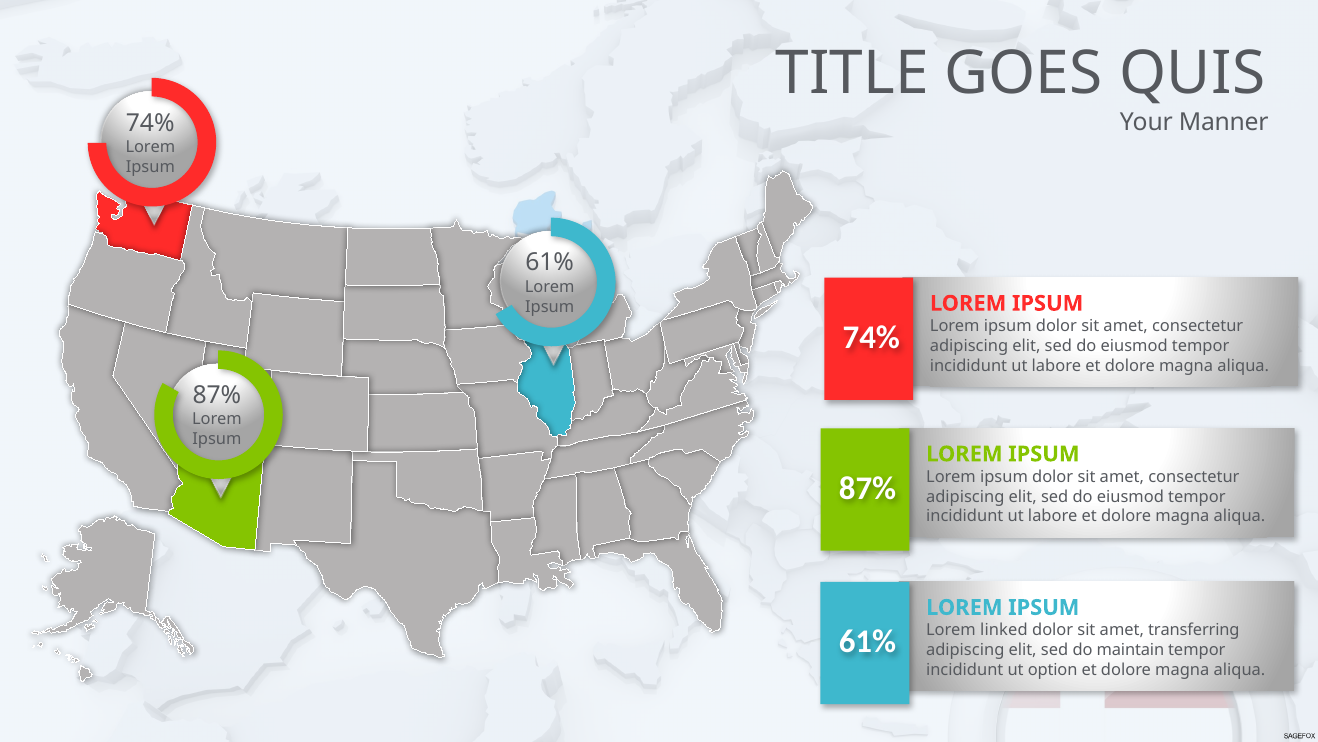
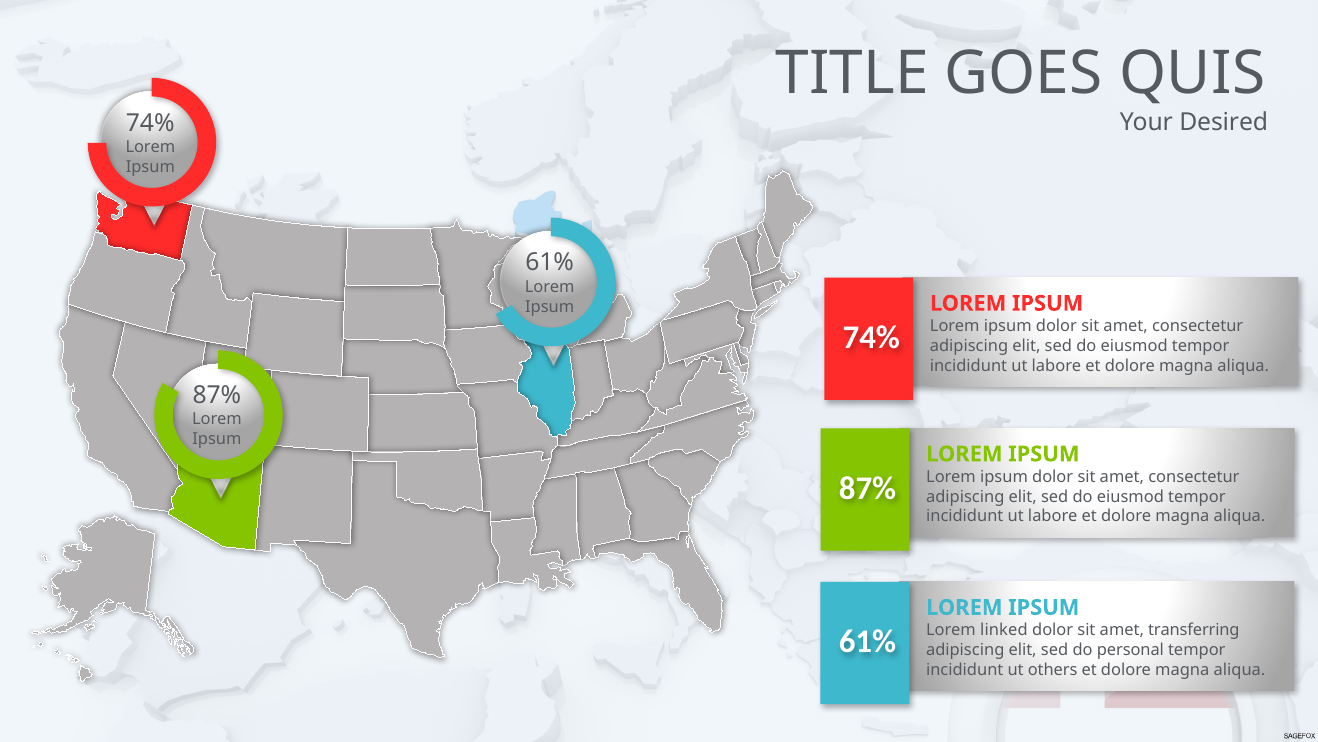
Manner: Manner -> Desired
maintain: maintain -> personal
option: option -> others
